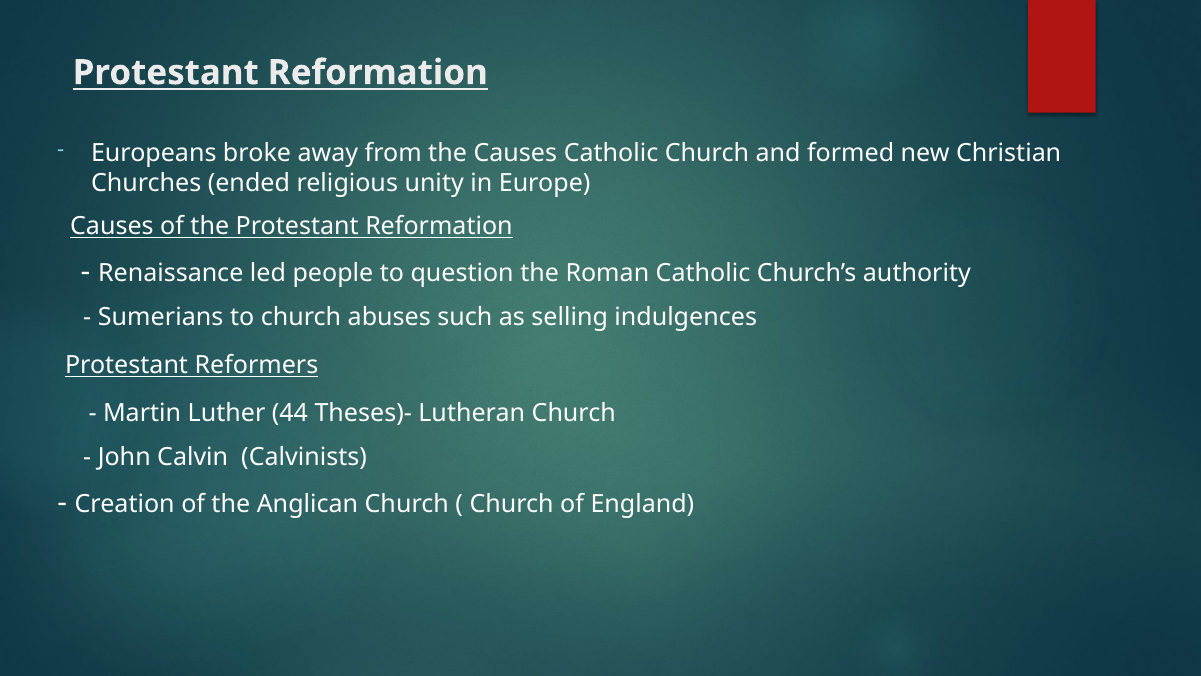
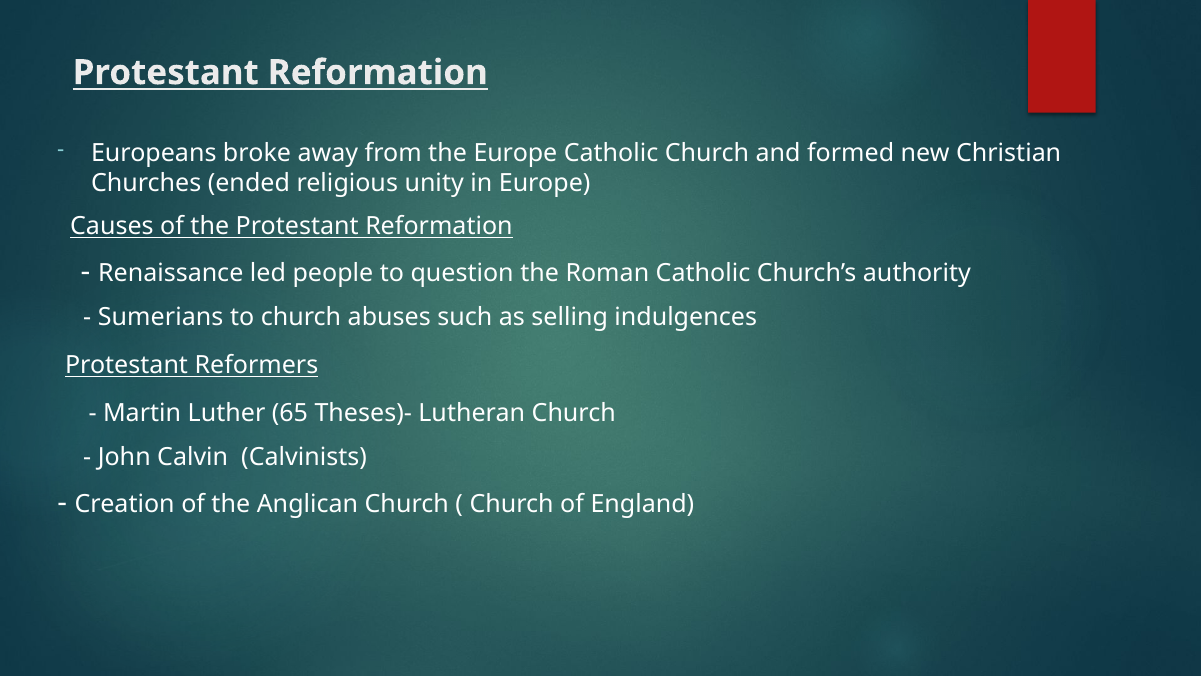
the Causes: Causes -> Europe
44: 44 -> 65
